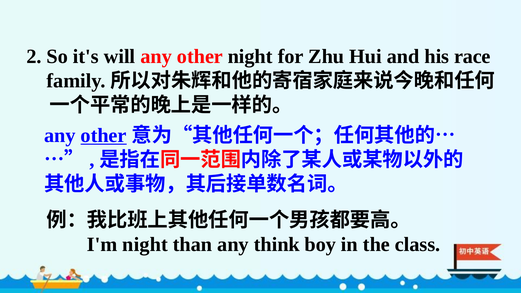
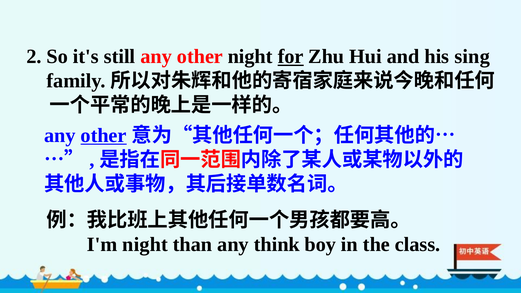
will: will -> still
for underline: none -> present
race: race -> sing
